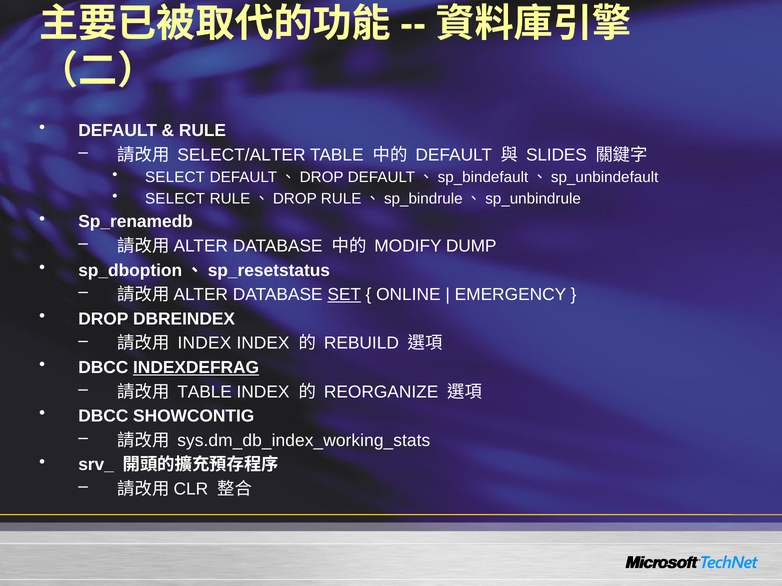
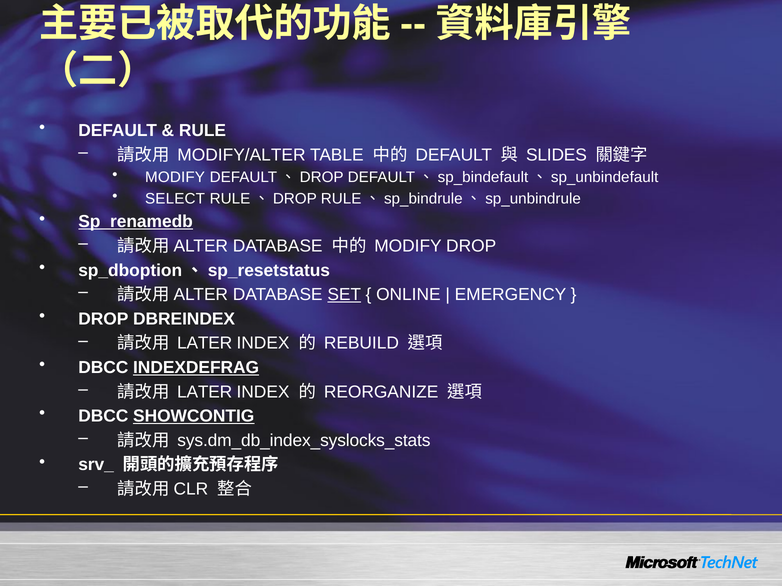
SELECT/ALTER: SELECT/ALTER -> MODIFY/ALTER
SELECT at (175, 177): SELECT -> MODIFY
Sp_renamedb underline: none -> present
MODIFY DUMP: DUMP -> DROP
INDEX at (204, 344): INDEX -> LATER
TABLE at (205, 392): TABLE -> LATER
SHOWCONTIG underline: none -> present
sys.dm_db_index_working_stats: sys.dm_db_index_working_stats -> sys.dm_db_index_syslocks_stats
